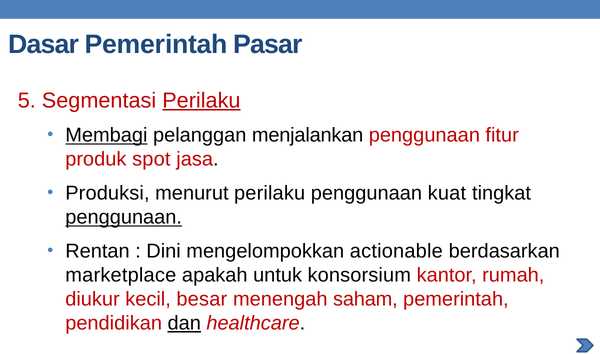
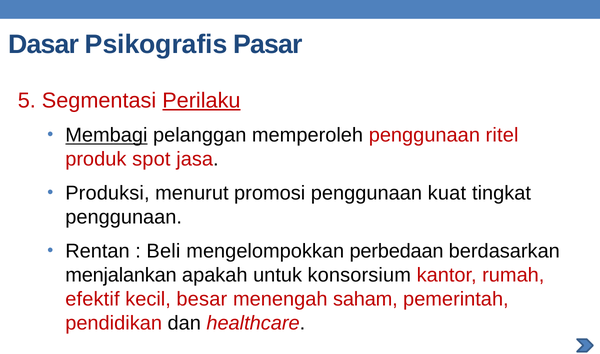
Dasar Pemerintah: Pemerintah -> Psikografis
menjalankan: menjalankan -> memperoleh
fitur: fitur -> ritel
menurut perilaku: perilaku -> promosi
penggunaan at (124, 218) underline: present -> none
Dini: Dini -> Beli
actionable: actionable -> perbedaan
marketplace: marketplace -> menjalankan
diukur: diukur -> efektif
dan underline: present -> none
